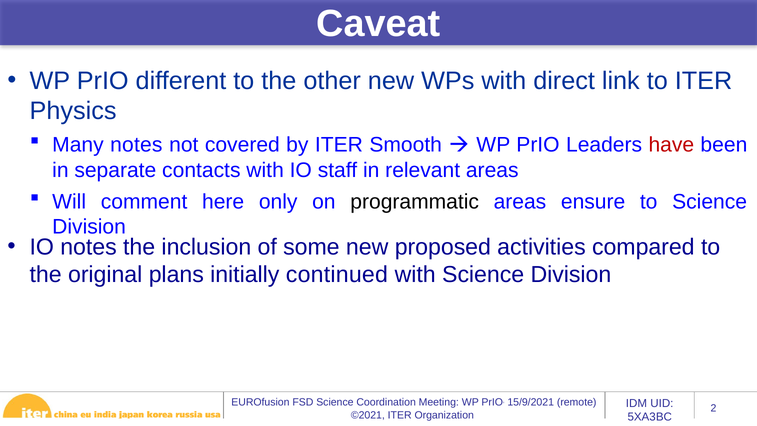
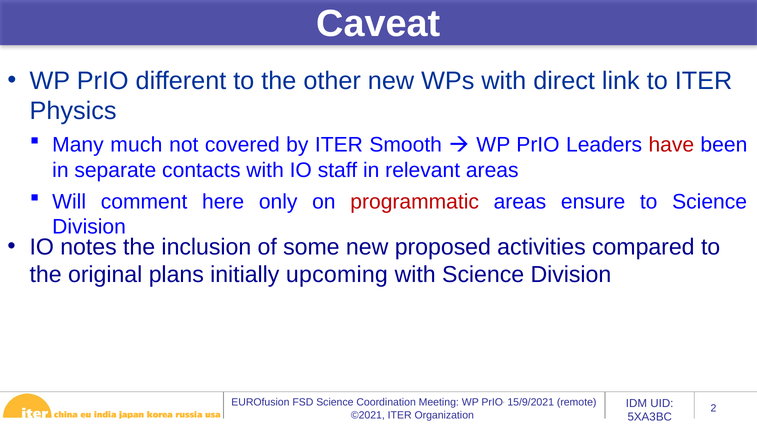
Many notes: notes -> much
programmatic colour: black -> red
continued: continued -> upcoming
